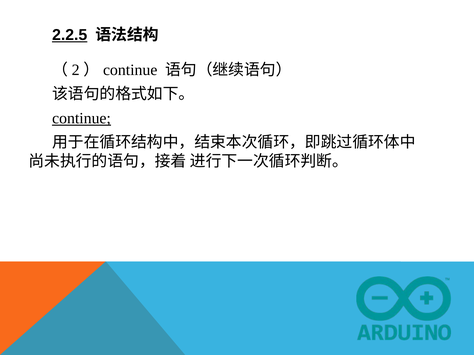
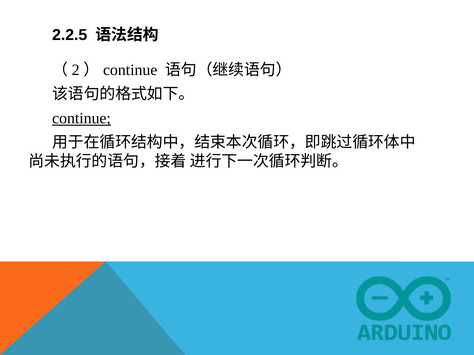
2.2.5 underline: present -> none
